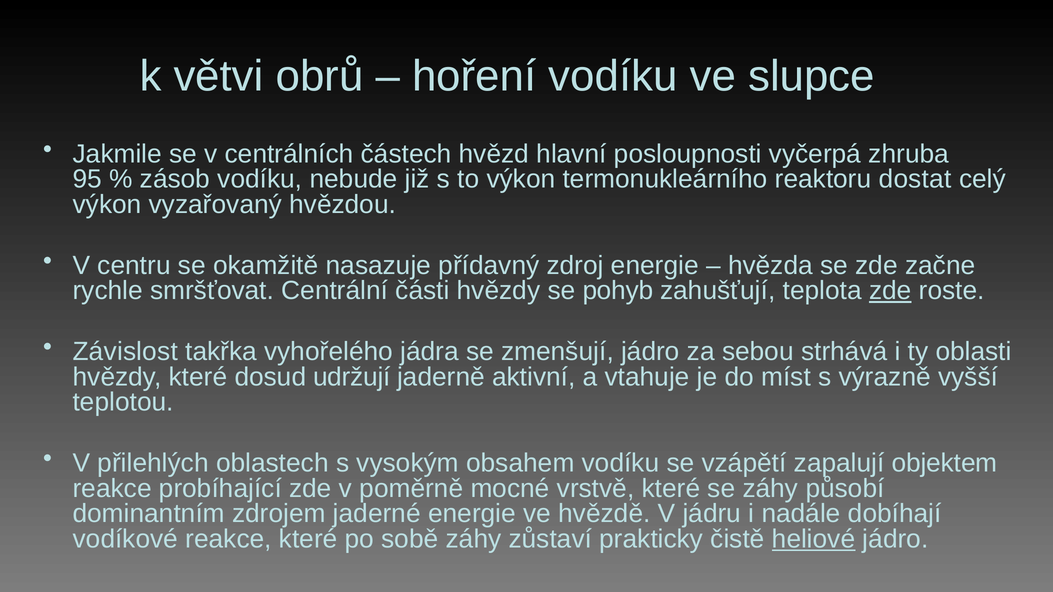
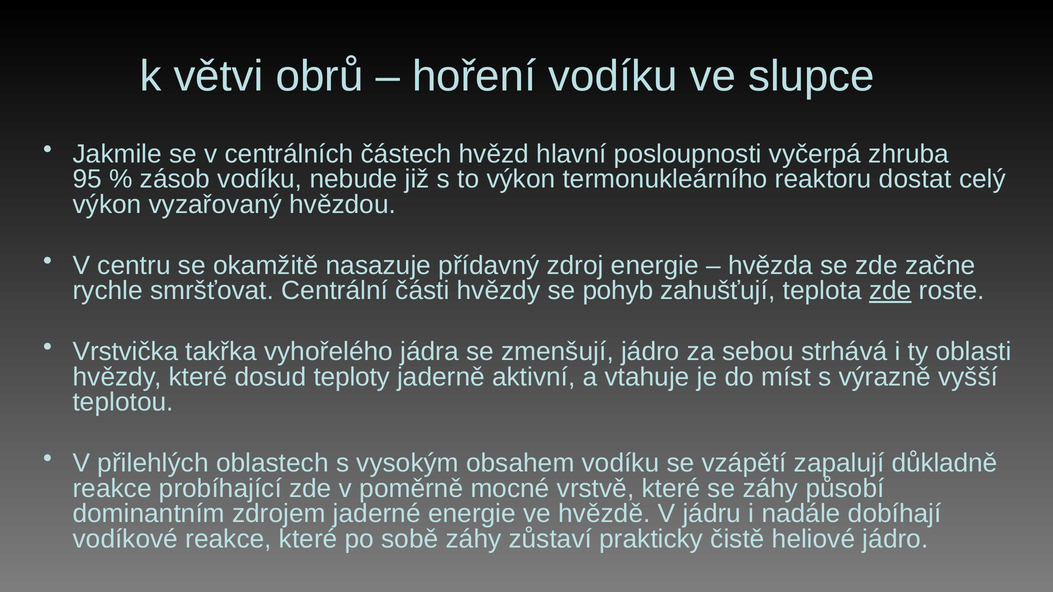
Závislost: Závislost -> Vrstvička
udržují: udržují -> teploty
objektem: objektem -> důkladně
heliové underline: present -> none
